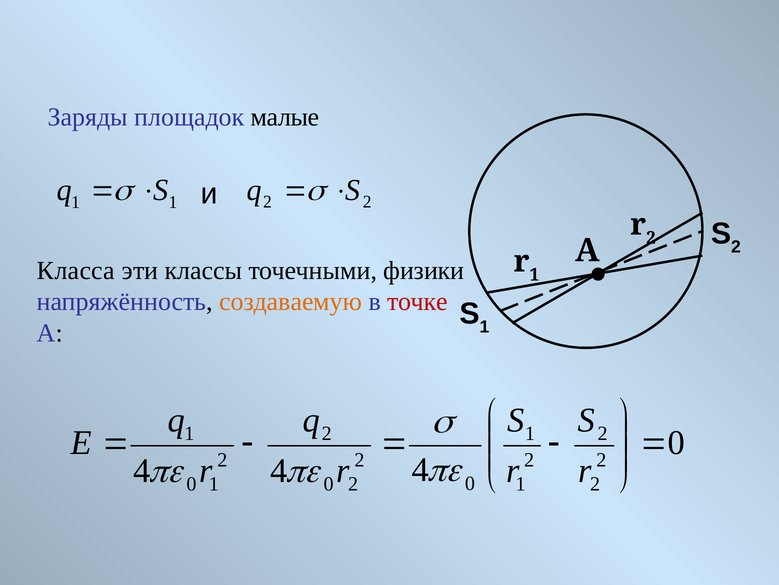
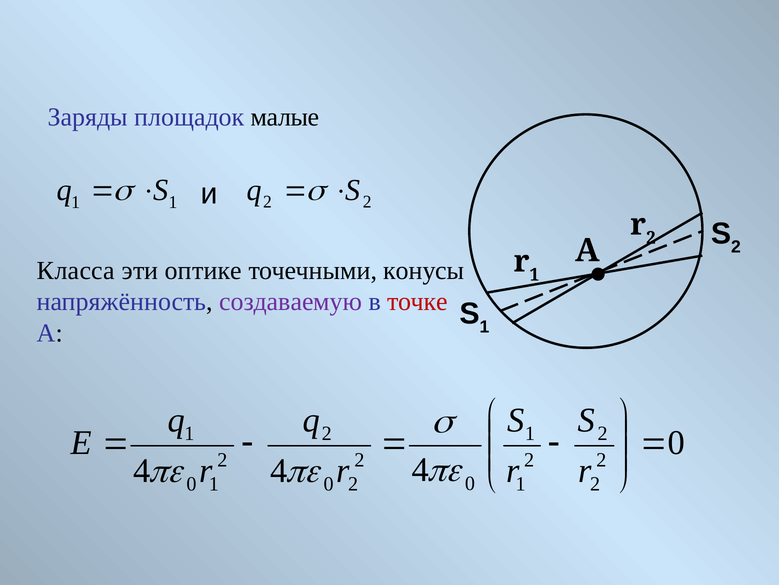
классы: классы -> оптике
физики: физики -> конусы
создаваемую colour: orange -> purple
